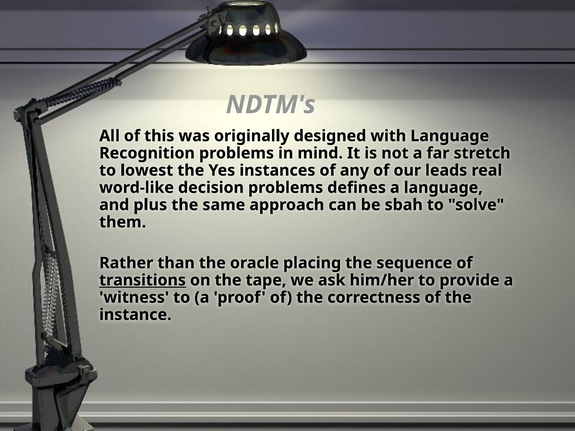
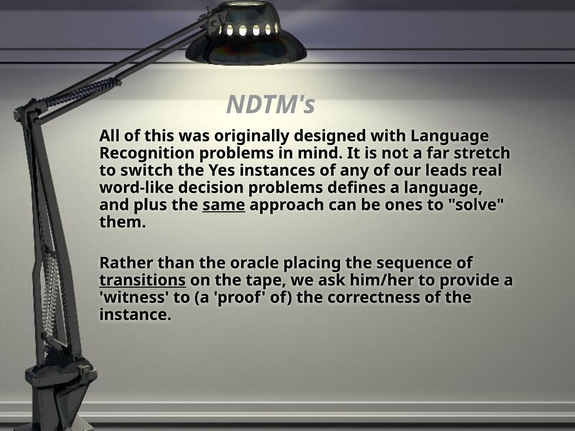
lowest: lowest -> switch
same underline: none -> present
sbah: sbah -> ones
